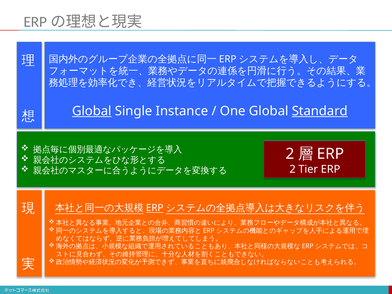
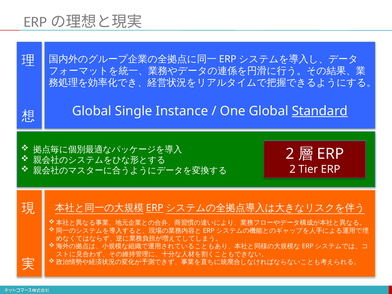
Global at (92, 111) underline: present -> none
